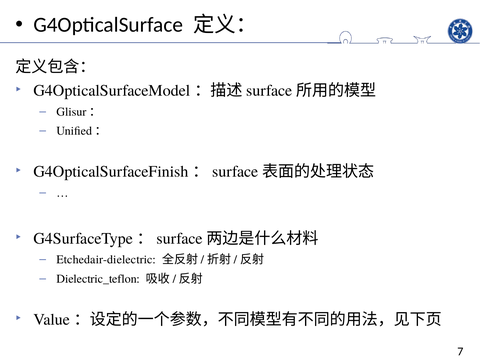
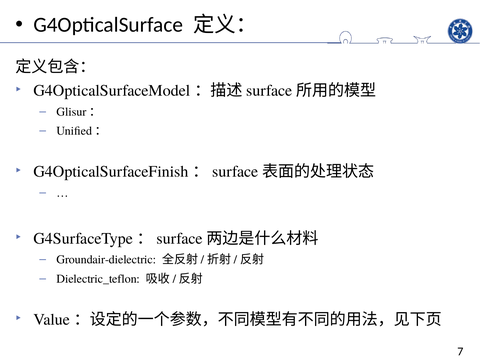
Etchedair-dielectric: Etchedair-dielectric -> Groundair-dielectric
